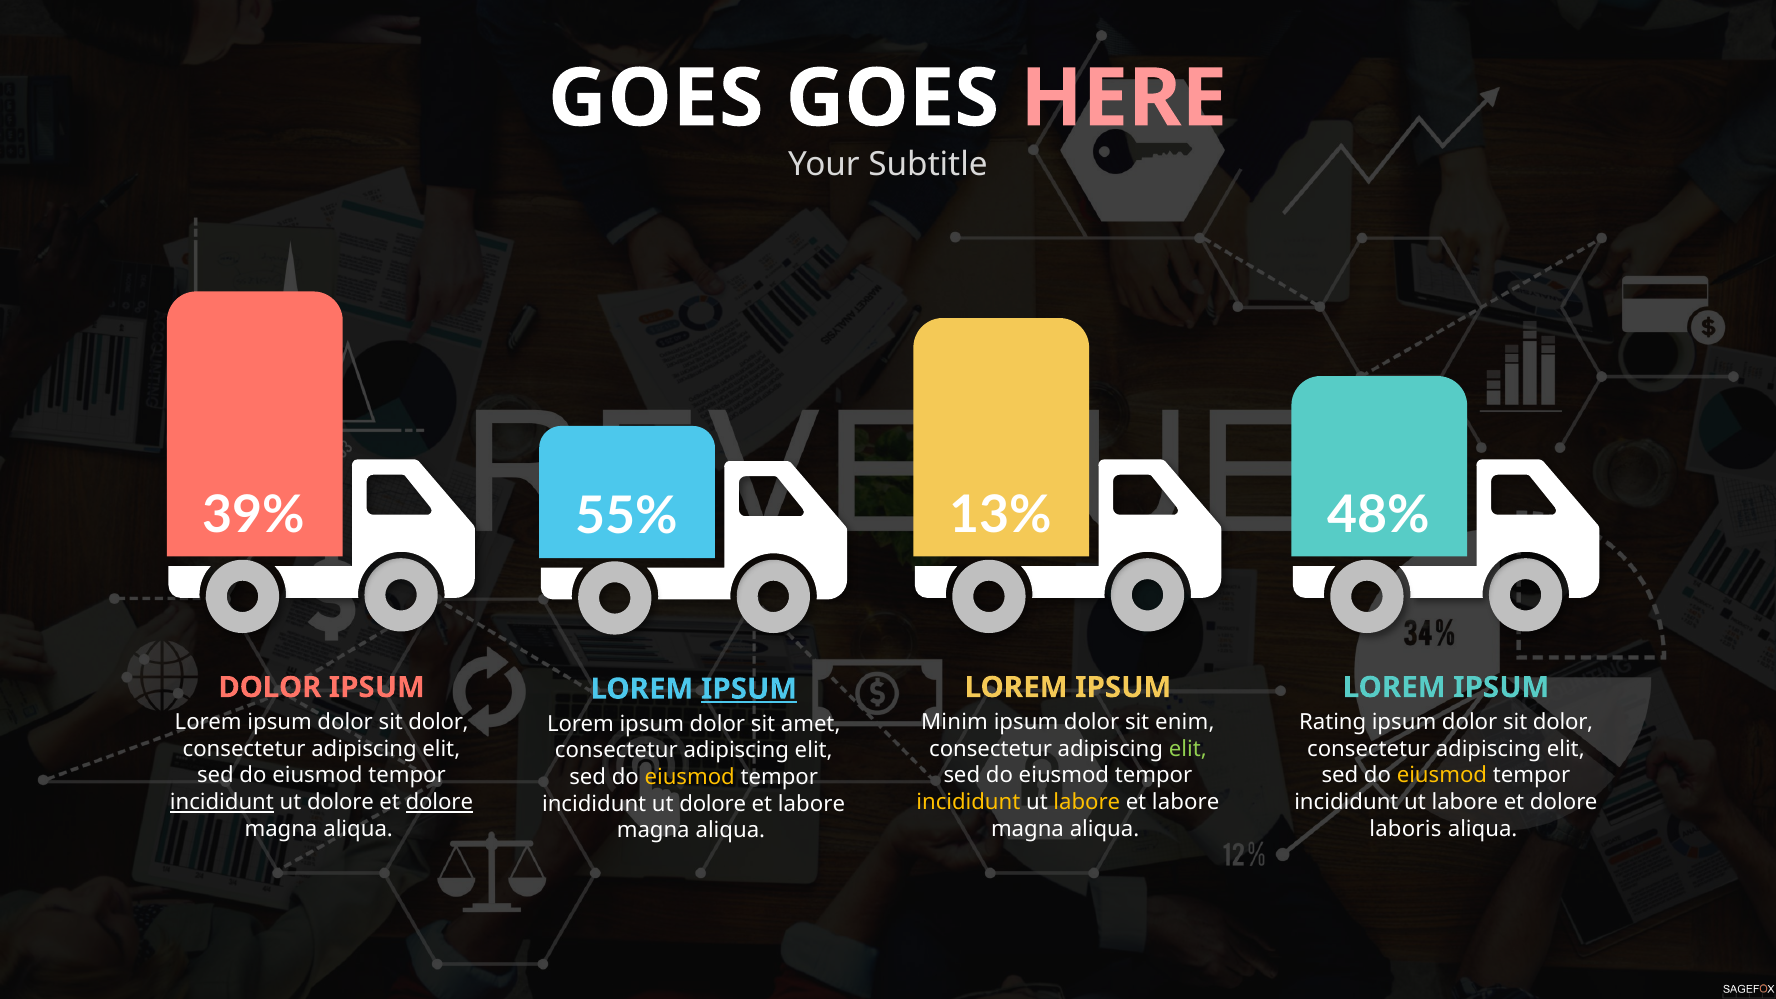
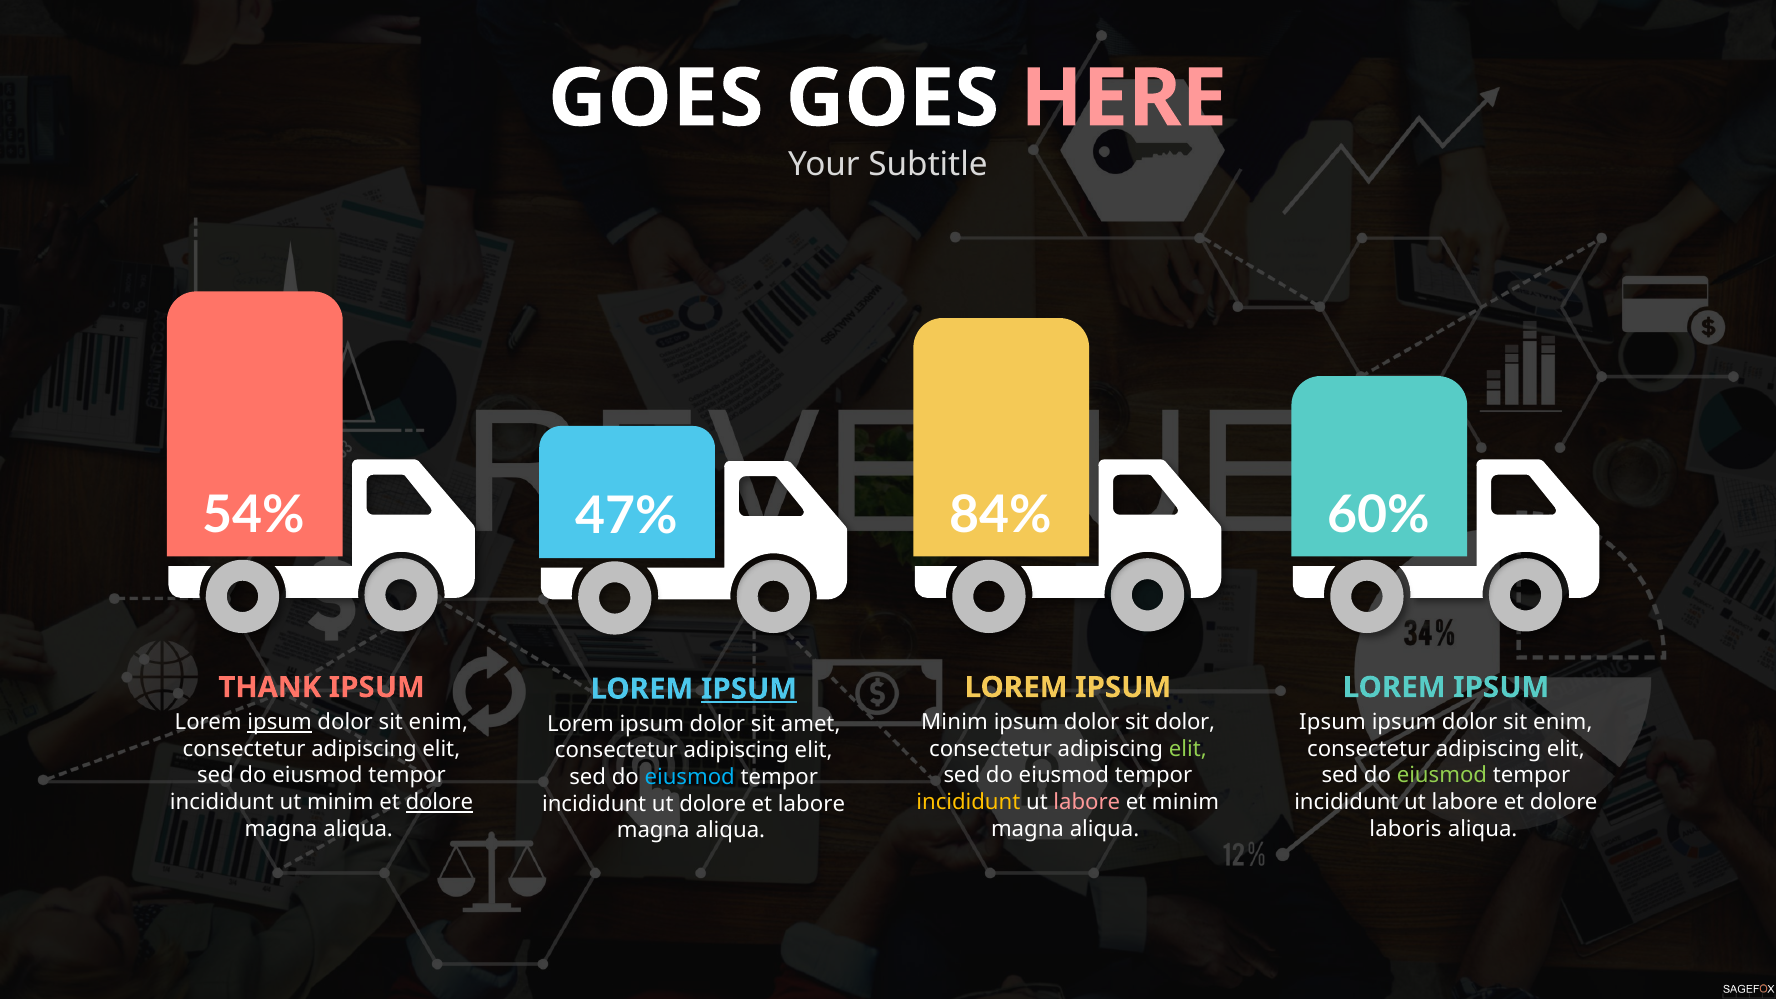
39%: 39% -> 54%
13%: 13% -> 84%
48%: 48% -> 60%
55%: 55% -> 47%
DOLOR at (270, 687): DOLOR -> THANK
ipsum at (280, 722) underline: none -> present
dolor at (439, 722): dolor -> enim
sit enim: enim -> dolor
Rating at (1333, 722): Rating -> Ipsum
dolor at (1563, 722): dolor -> enim
eiusmod at (1442, 776) colour: yellow -> light green
eiusmod at (690, 777) colour: yellow -> light blue
incididunt at (222, 802) underline: present -> none
dolore at (340, 802): dolore -> minim
labore at (1087, 802) colour: yellow -> pink
labore at (1186, 802): labore -> minim
